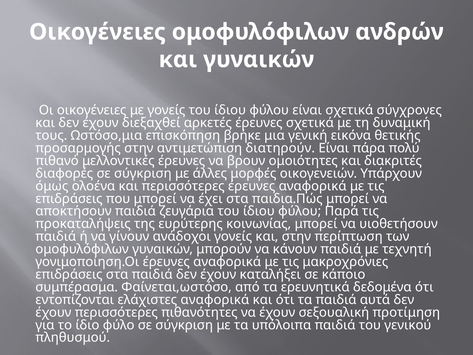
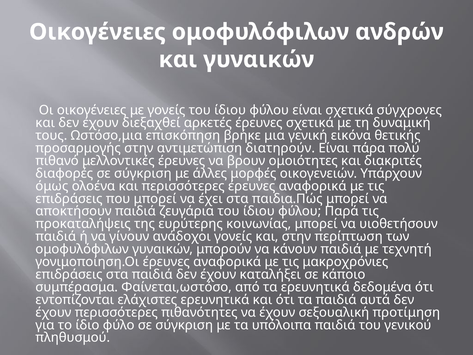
ελάχιστες αναφορικά: αναφορικά -> ερευνητικά
